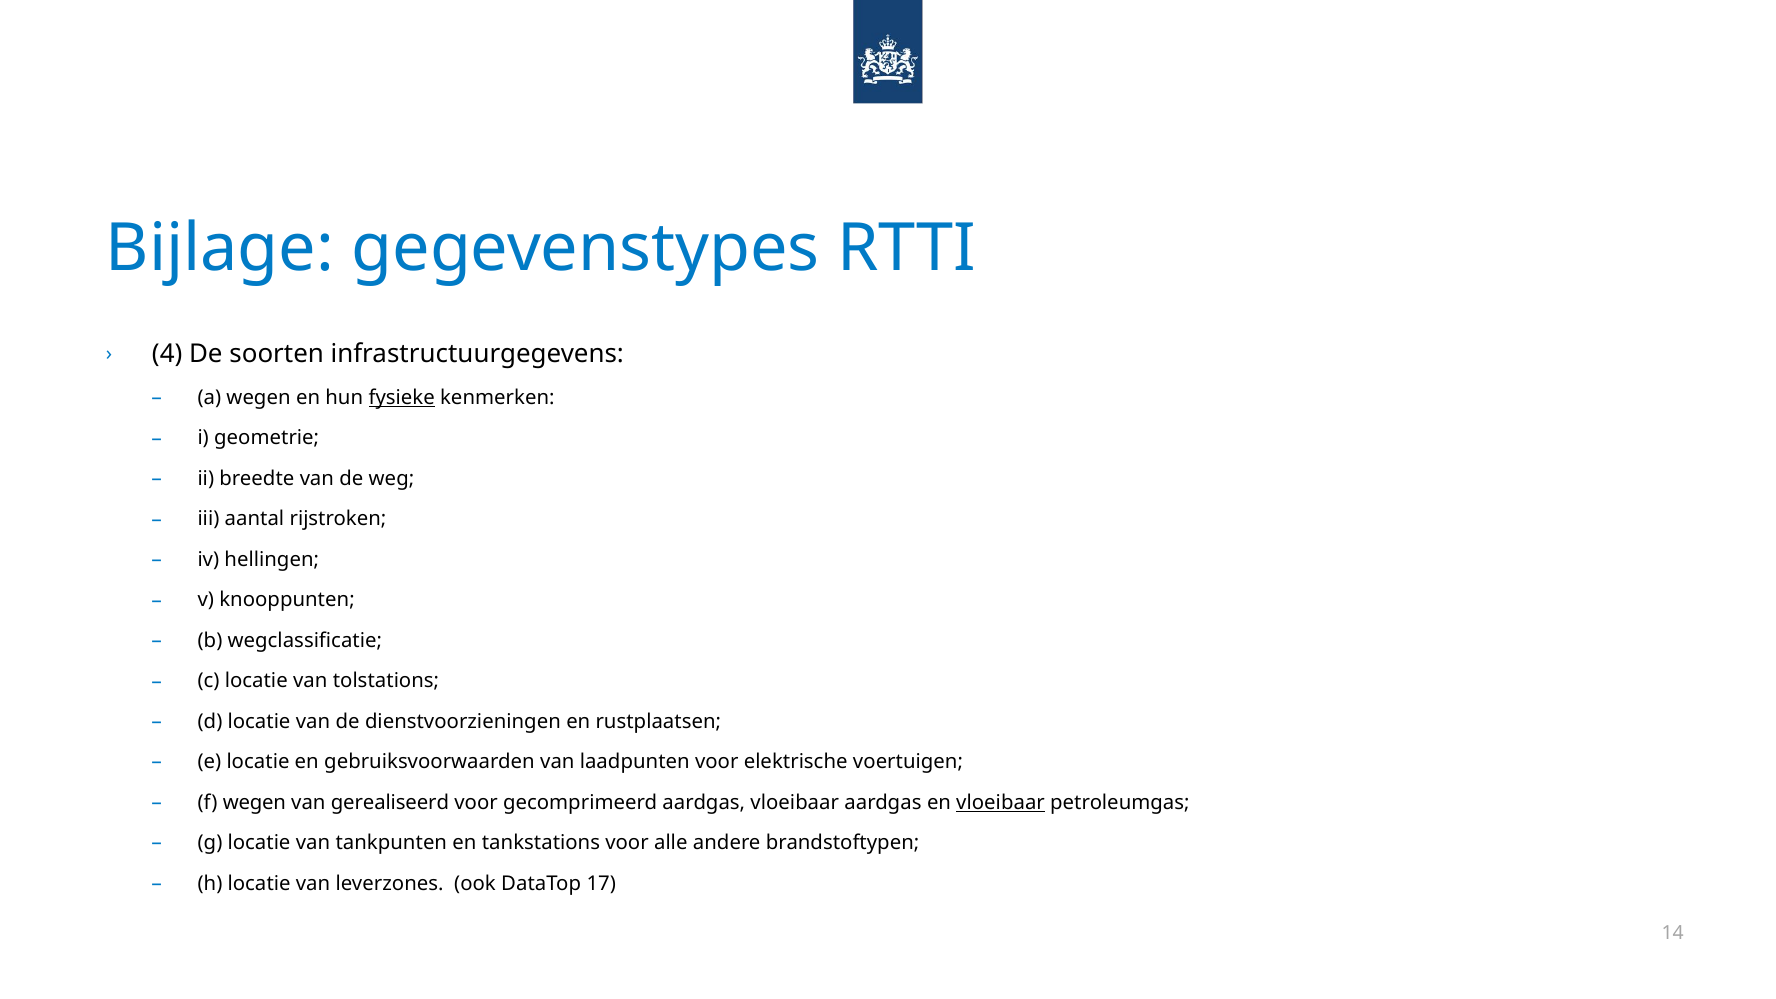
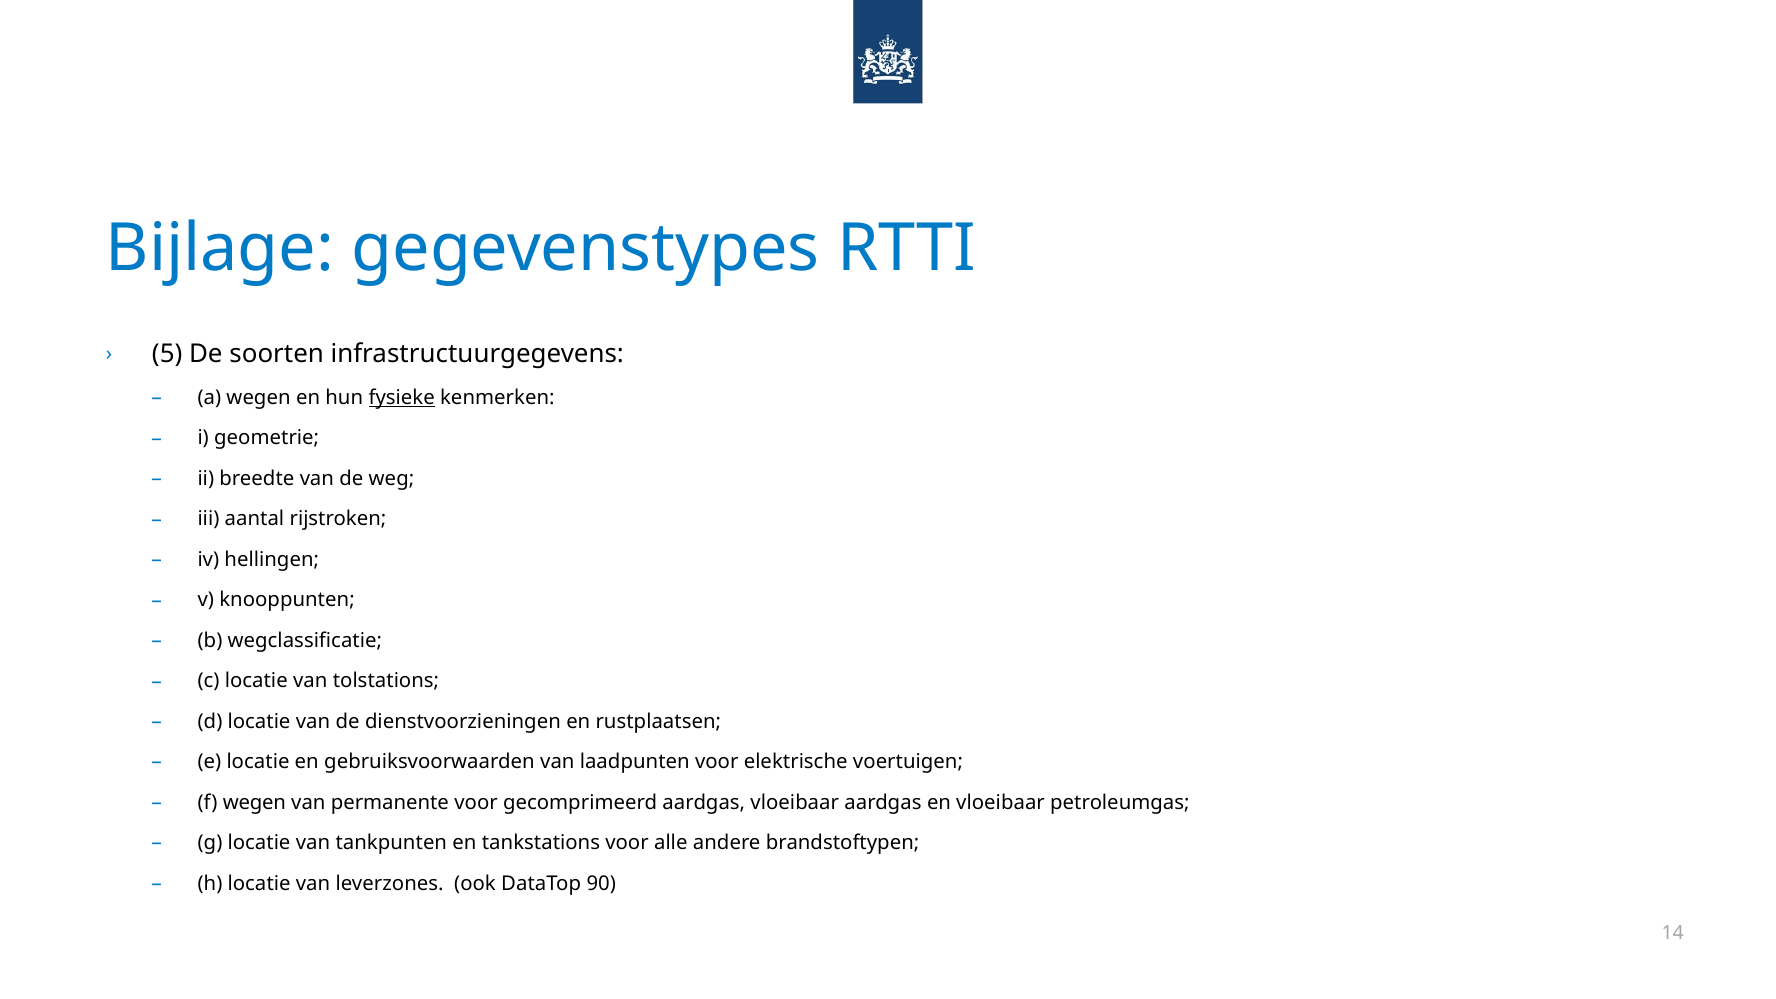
4: 4 -> 5
gerealiseerd: gerealiseerd -> permanente
vloeibaar at (1001, 802) underline: present -> none
17: 17 -> 90
